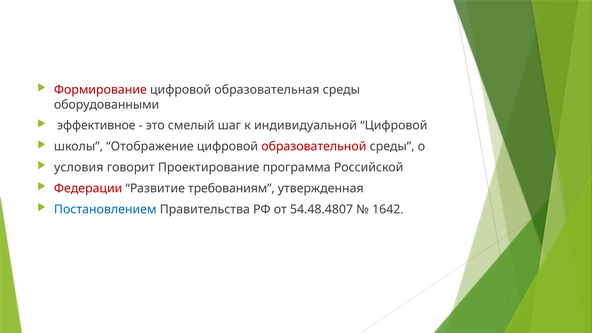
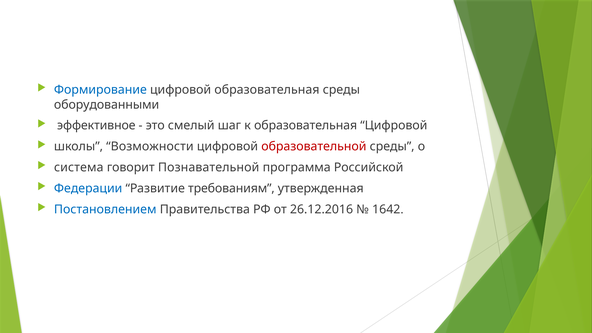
Формирование colour: red -> blue
к индивидуальной: индивидуальной -> образовательная
Отображение: Отображение -> Возможности
условия: условия -> система
Проектирование: Проектирование -> Познавательной
Федерации colour: red -> blue
54.48.4807: 54.48.4807 -> 26.12.2016
